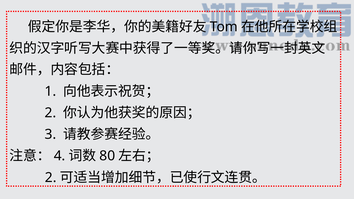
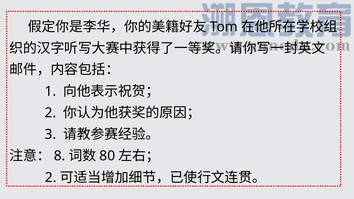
4: 4 -> 8
